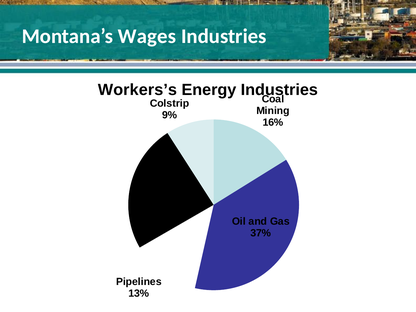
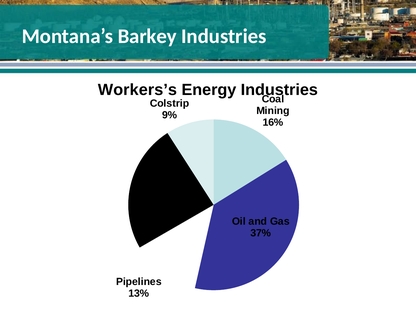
Wages: Wages -> Barkey
